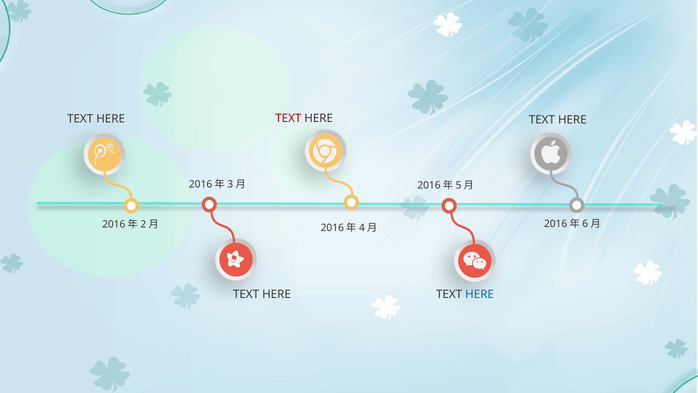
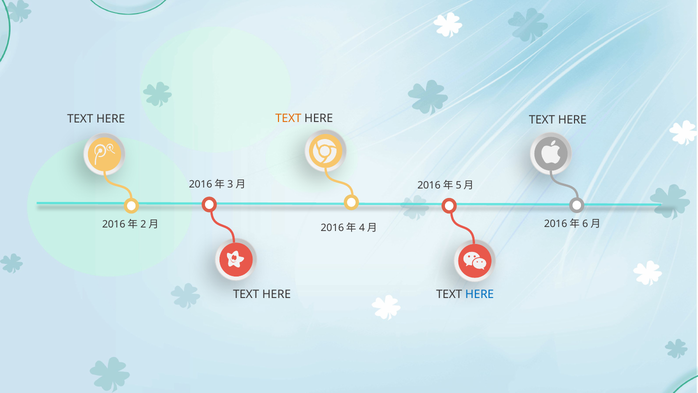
TEXT at (288, 119) colour: red -> orange
